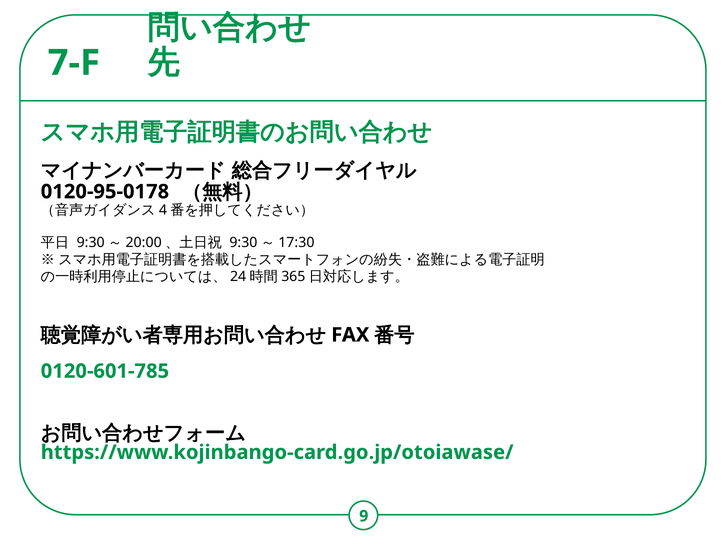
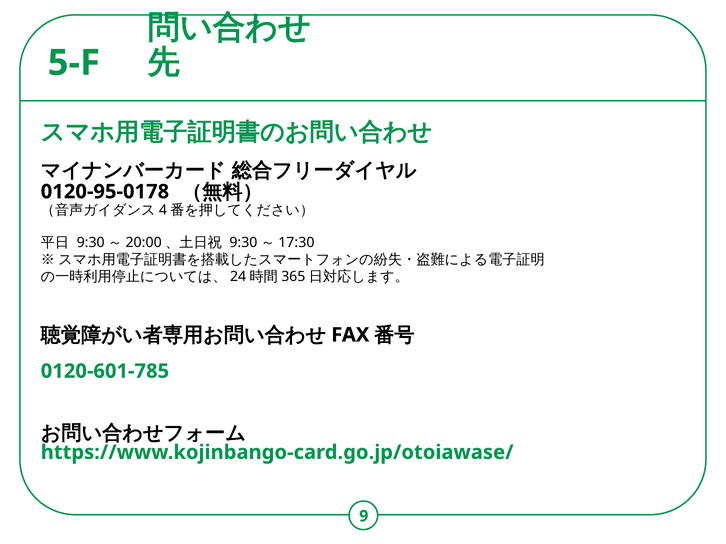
7-F: 7-F -> 5-F
